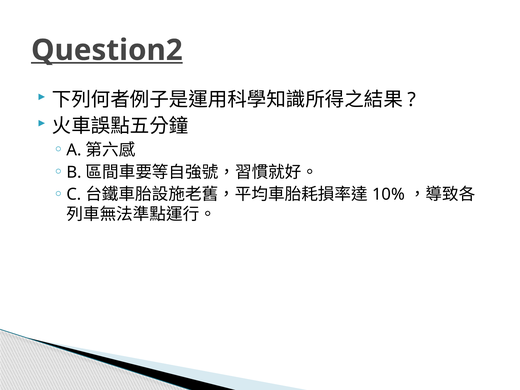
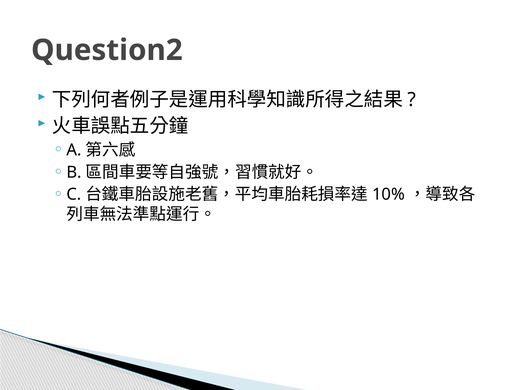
Question2 underline: present -> none
